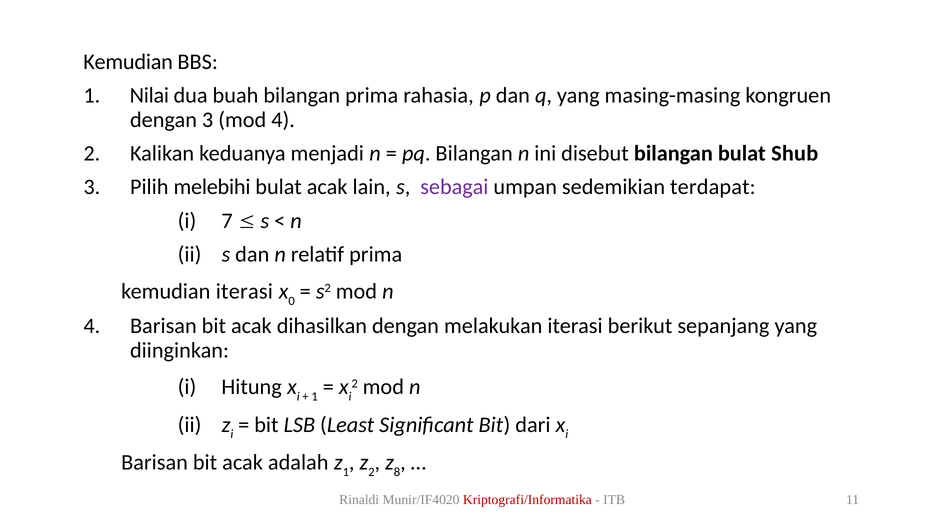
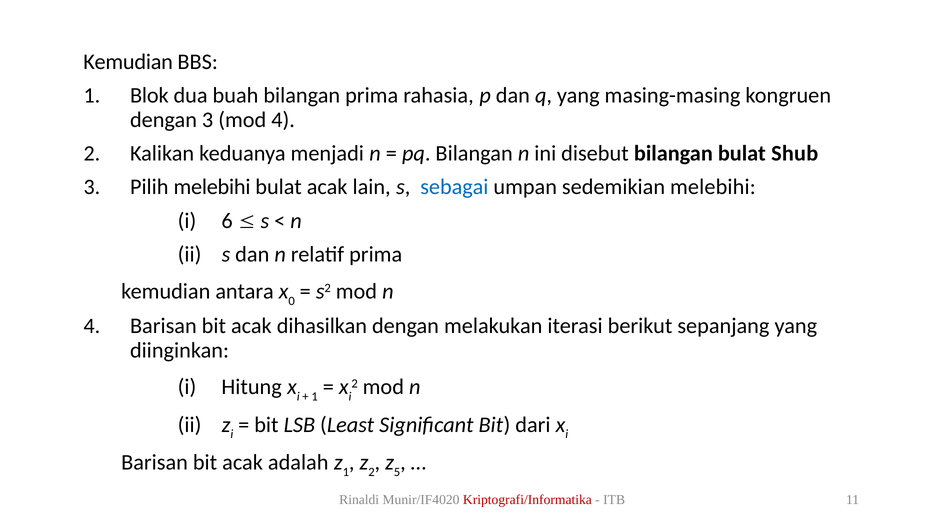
Nilai: Nilai -> Blok
sebagai colour: purple -> blue
sedemikian terdapat: terdapat -> melebihi
7: 7 -> 6
kemudian iterasi: iterasi -> antara
8: 8 -> 5
